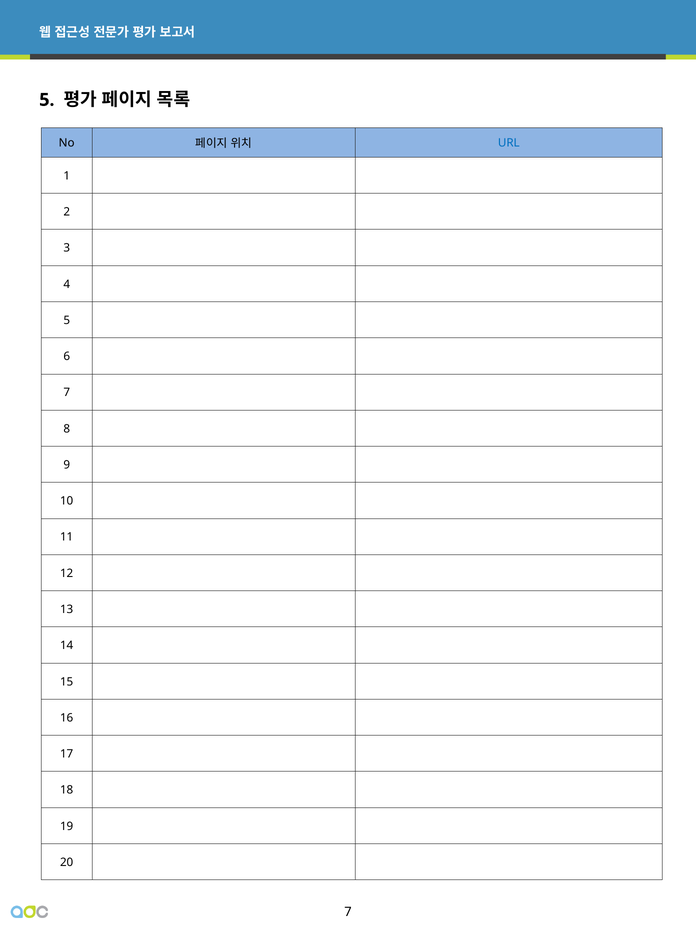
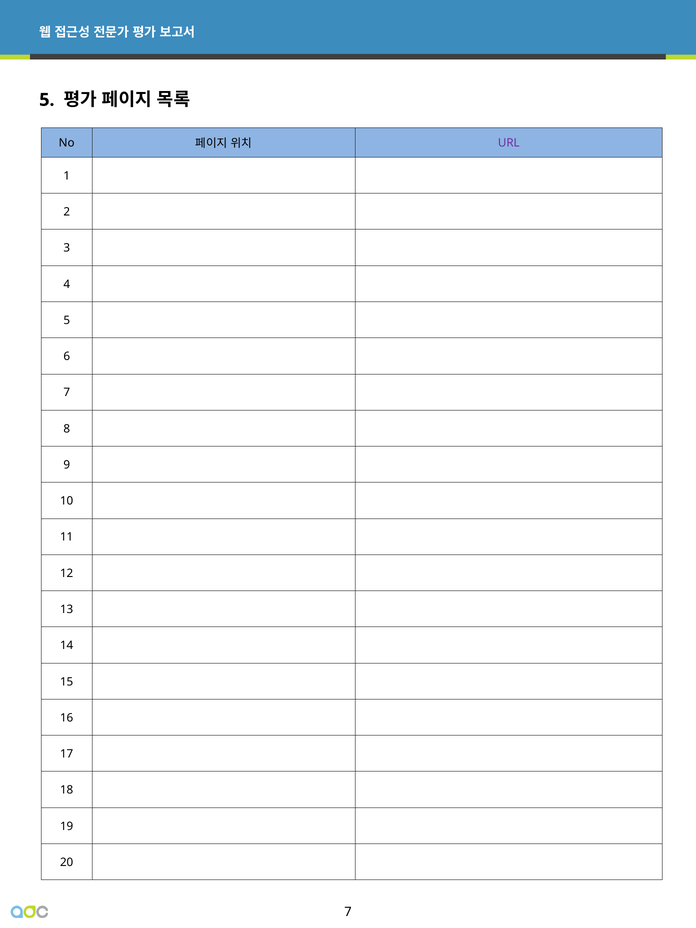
URL colour: blue -> purple
